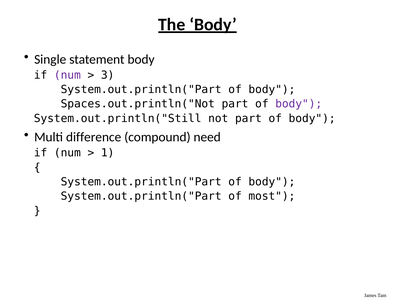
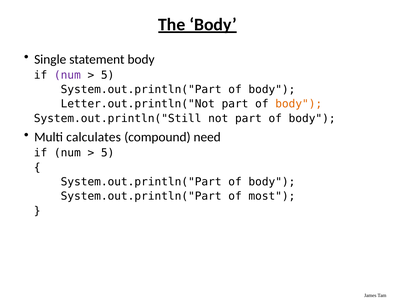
3 at (108, 75): 3 -> 5
Spaces.out.println("Not: Spaces.out.println("Not -> Letter.out.println("Not
body at (299, 104) colour: purple -> orange
difference: difference -> calculates
1 at (108, 153): 1 -> 5
